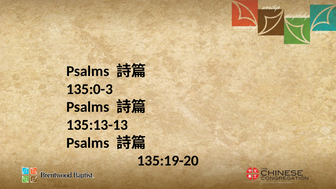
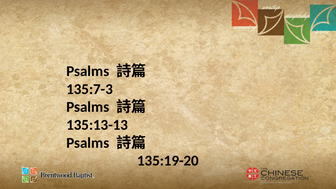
135:0-3: 135:0-3 -> 135:7-3
